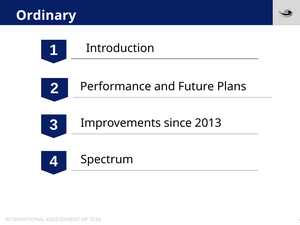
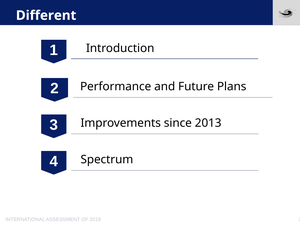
Ordinary: Ordinary -> Different
